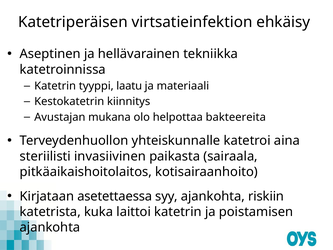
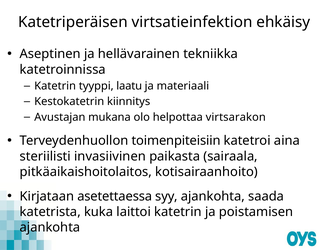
bakteereita: bakteereita -> virtsarakon
yhteiskunnalle: yhteiskunnalle -> toimenpiteisiin
riskiin: riskiin -> saada
